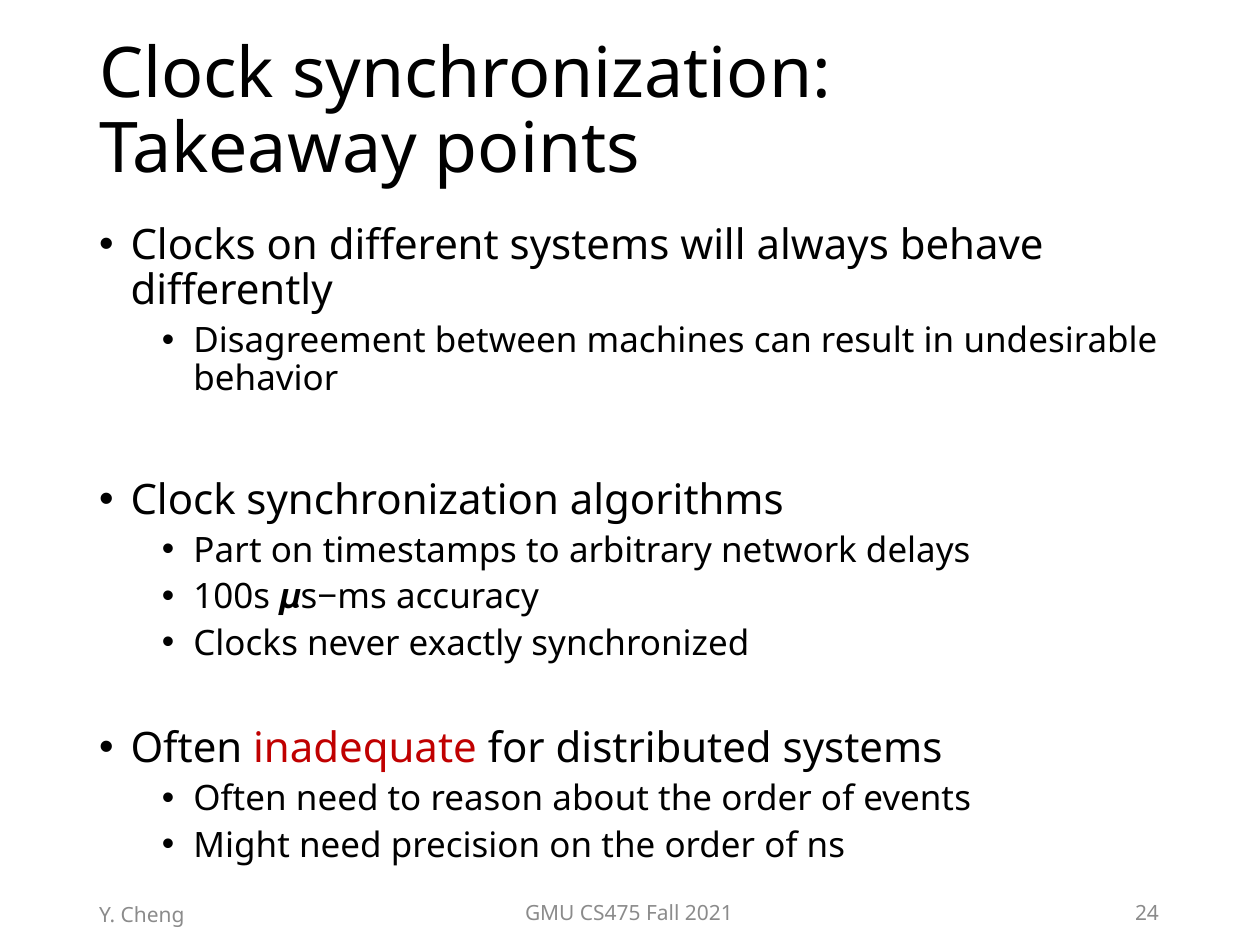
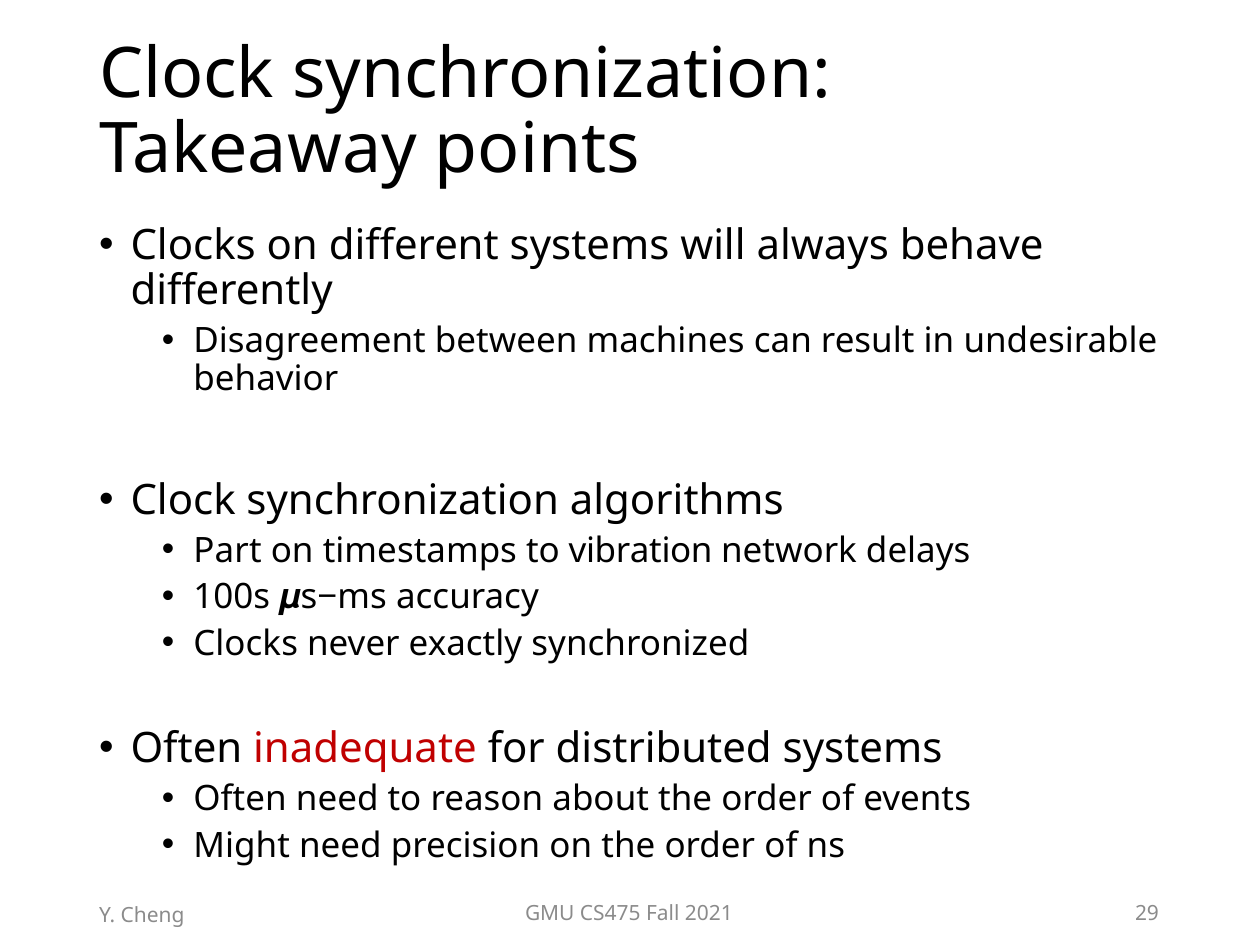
arbitrary: arbitrary -> vibration
24: 24 -> 29
